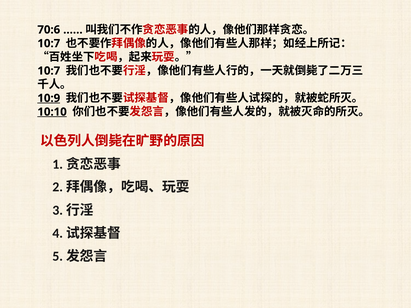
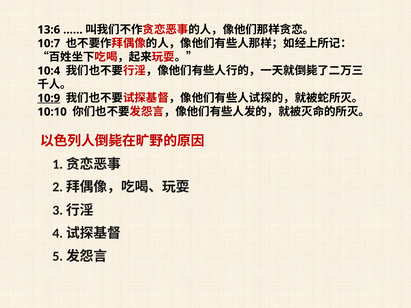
70:6: 70:6 -> 13:6
10:7 at (49, 71): 10:7 -> 10:4
10:10 underline: present -> none
